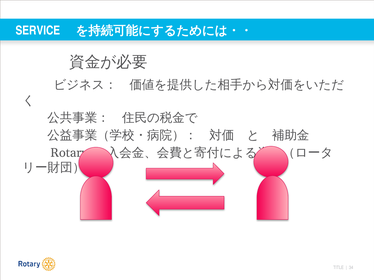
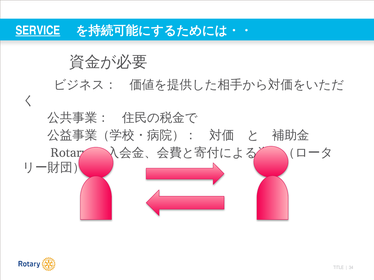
SERVICE underline: none -> present
